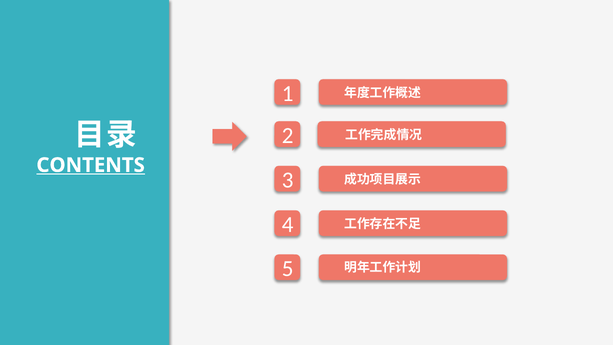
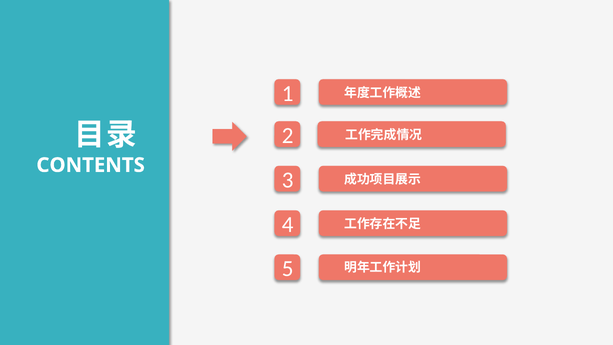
CONTENTS underline: present -> none
